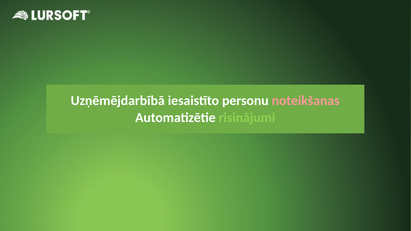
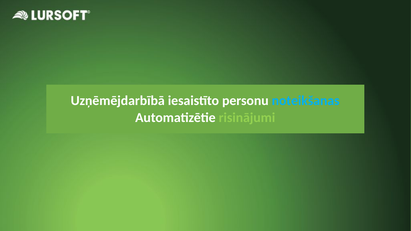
noteikšanas colour: pink -> light blue
